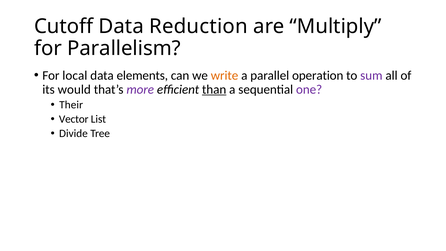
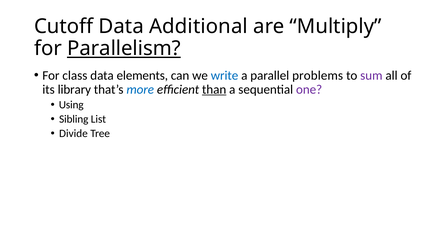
Reduction: Reduction -> Additional
Parallelism underline: none -> present
local: local -> class
write colour: orange -> blue
operation: operation -> problems
would: would -> library
more colour: purple -> blue
Their: Their -> Using
Vector: Vector -> Sibling
